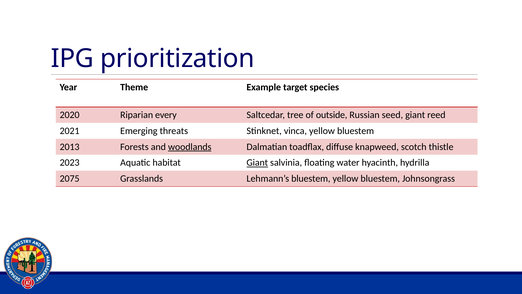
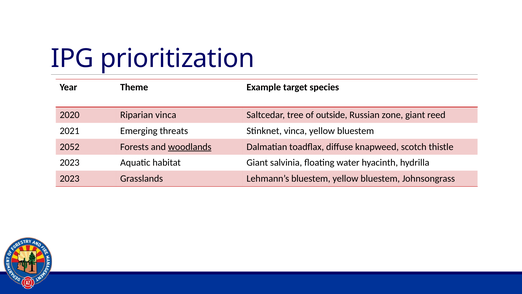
Riparian every: every -> vinca
seed: seed -> zone
2013: 2013 -> 2052
Giant at (257, 163) underline: present -> none
2075 at (70, 178): 2075 -> 2023
